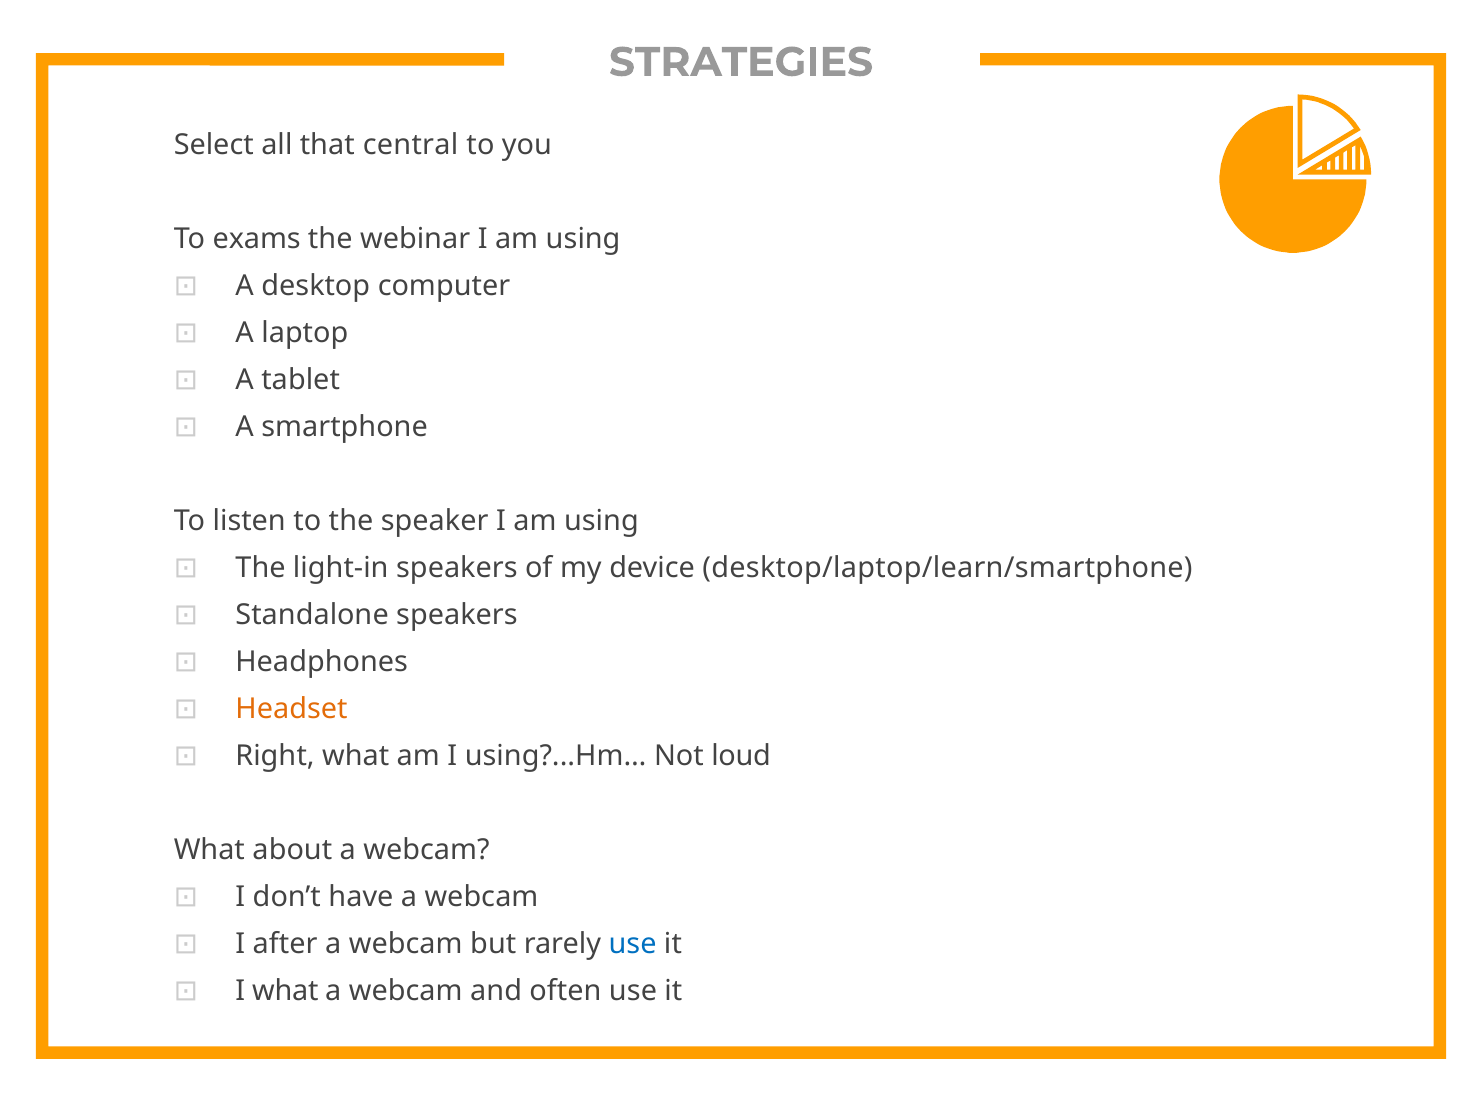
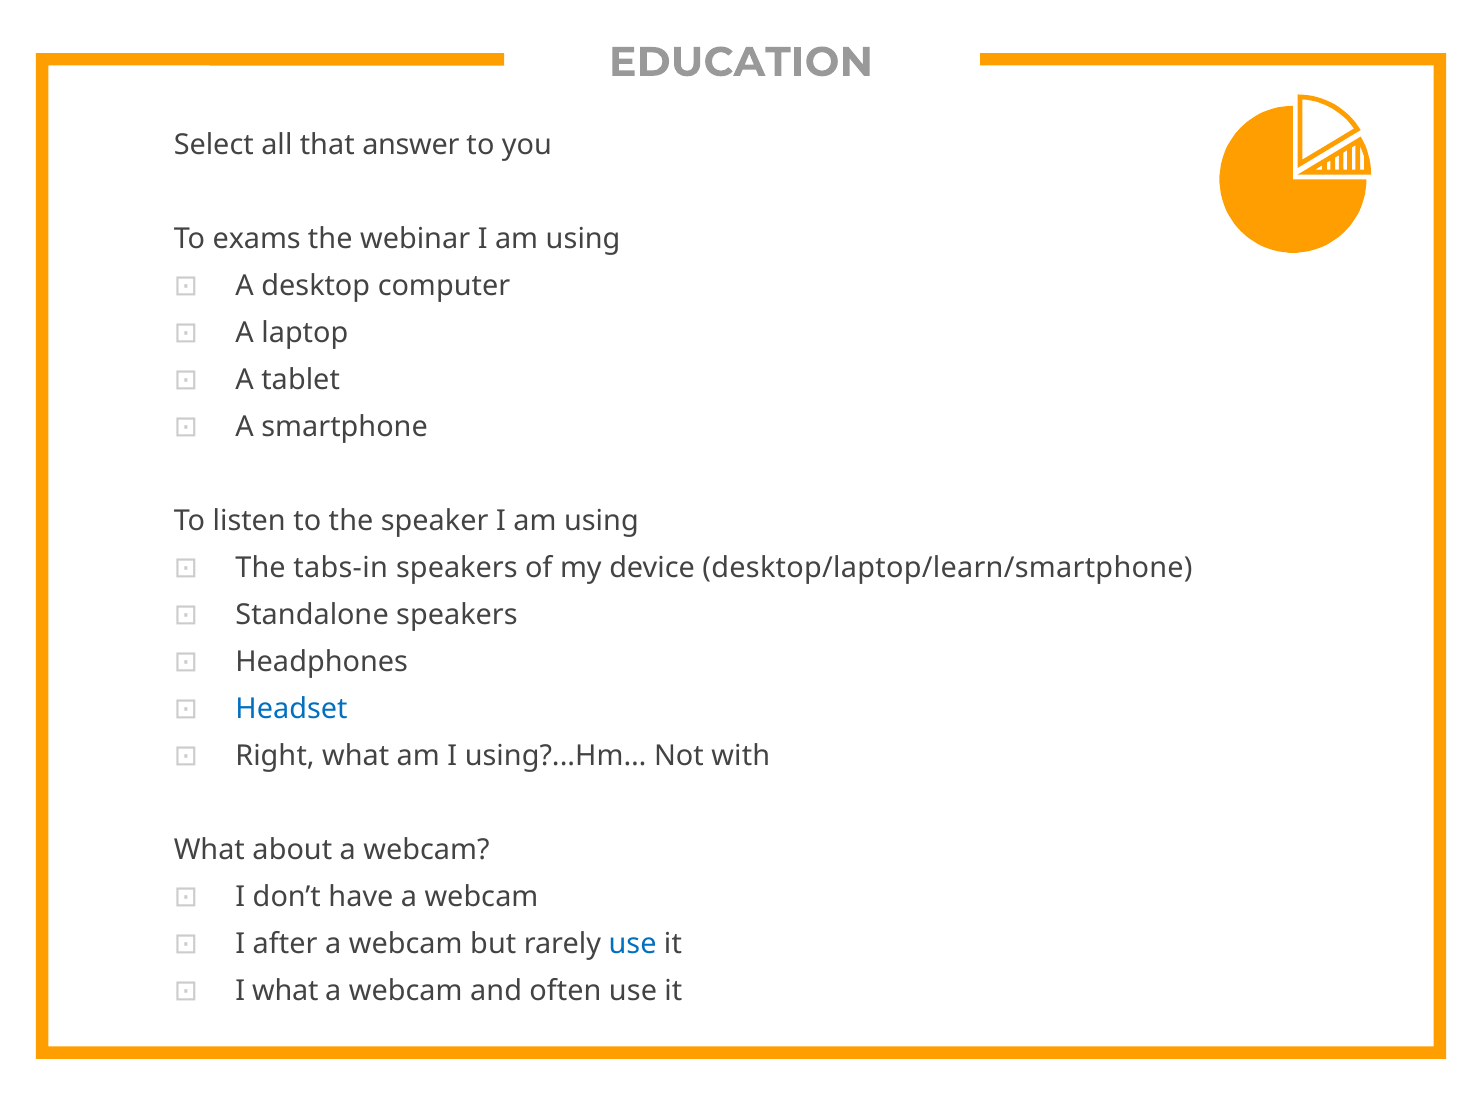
STRATEGIES: STRATEGIES -> EDUCATION
central: central -> answer
light-in: light-in -> tabs-in
Headset colour: orange -> blue
loud: loud -> with
